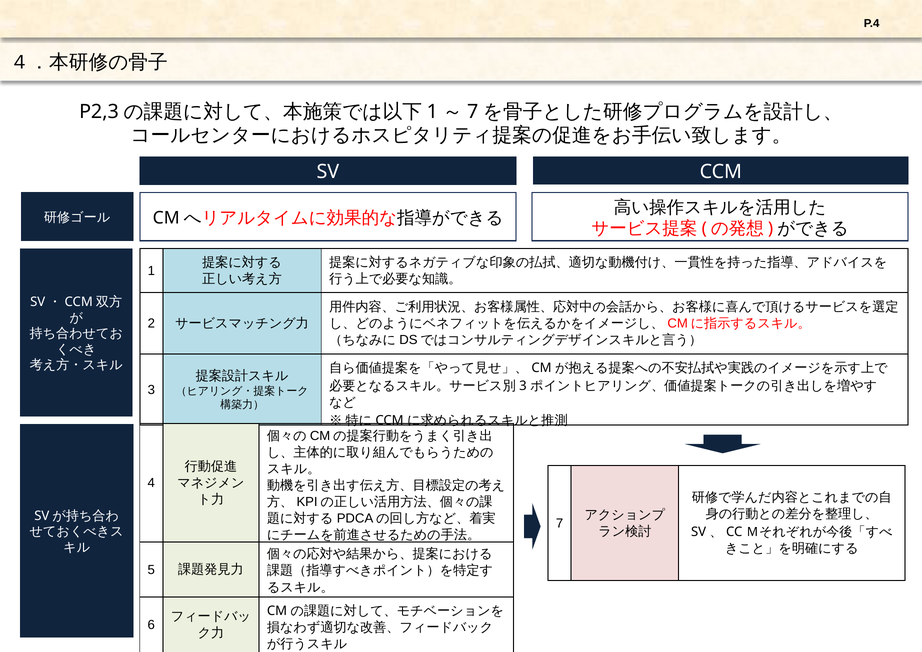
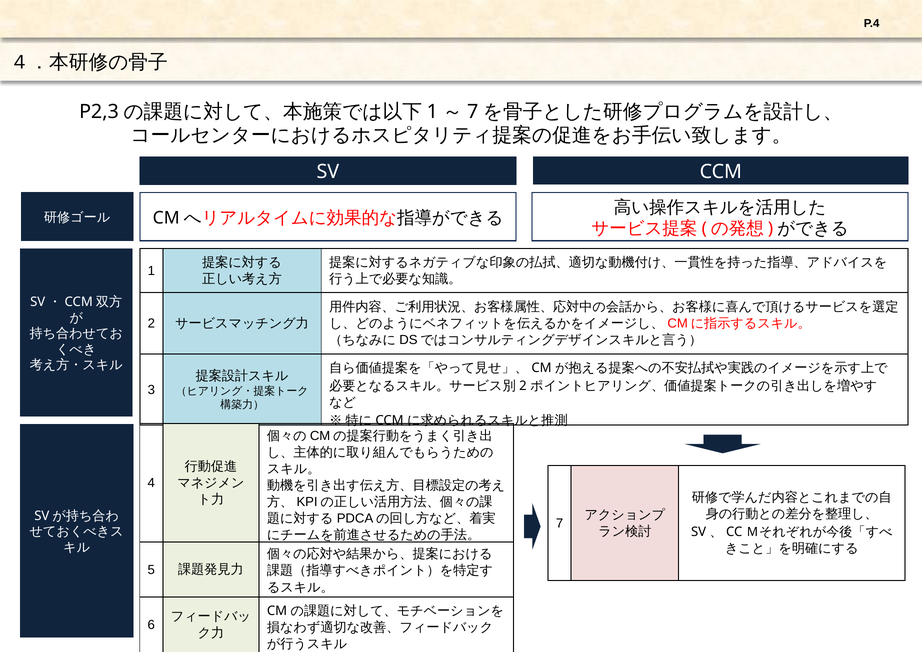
3 at (523, 386): 3 -> 2
